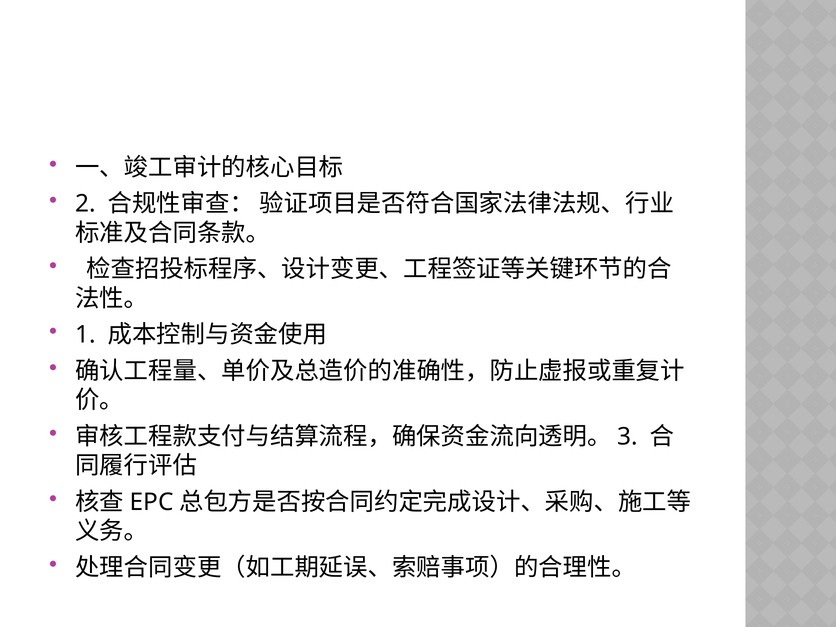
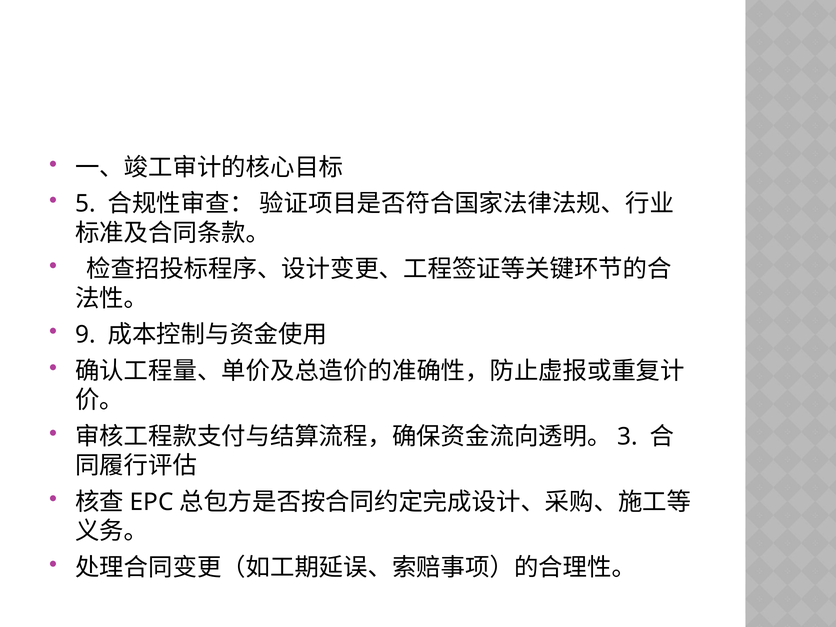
2: 2 -> 5
1: 1 -> 9
